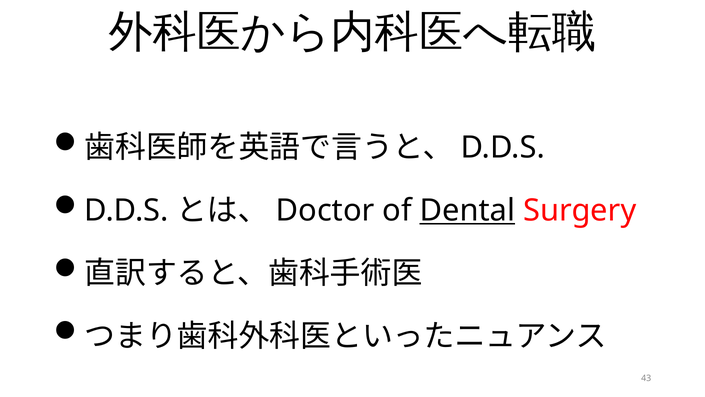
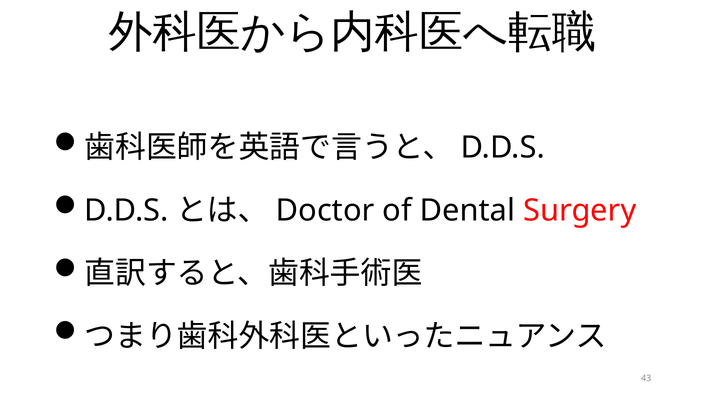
Dental underline: present -> none
